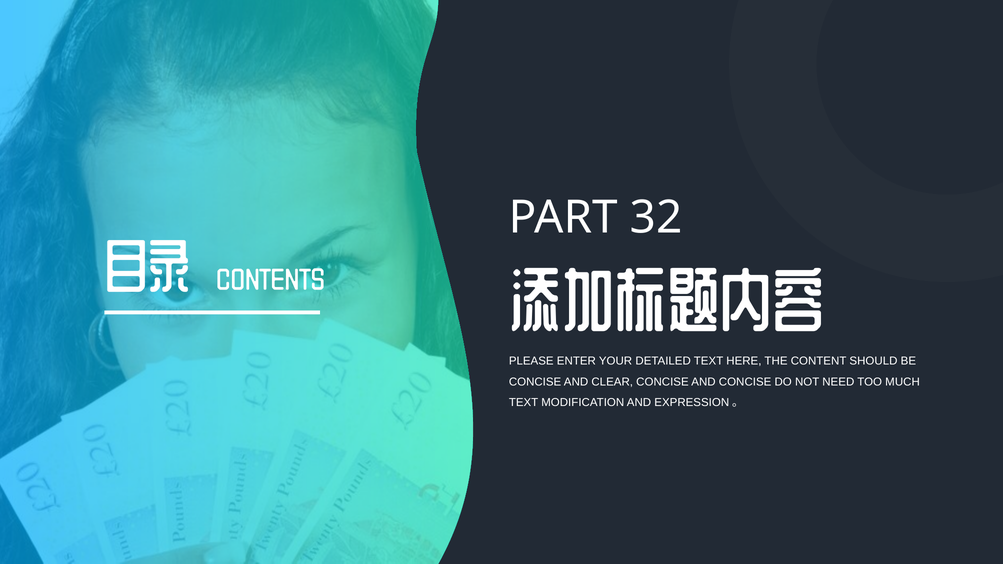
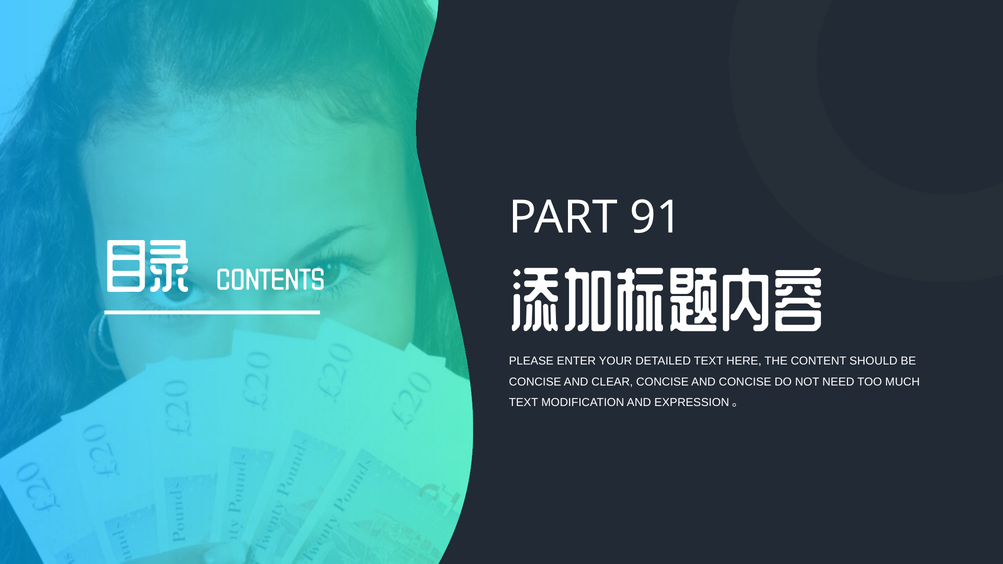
32: 32 -> 91
